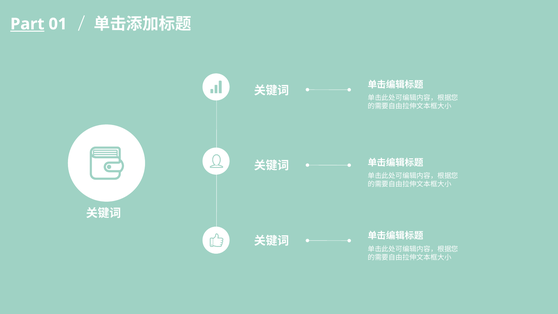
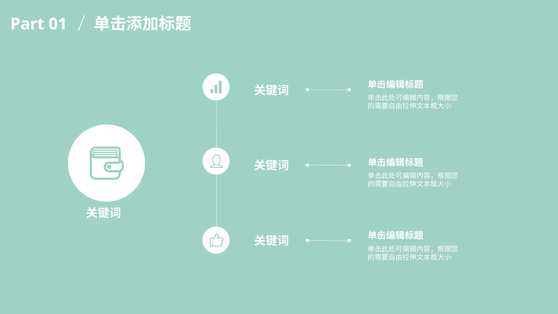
Part underline: present -> none
